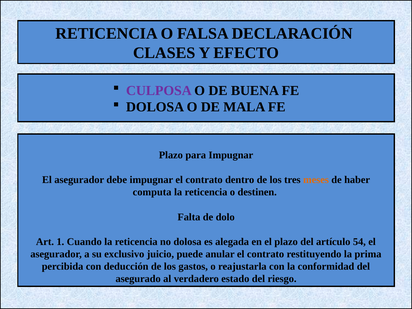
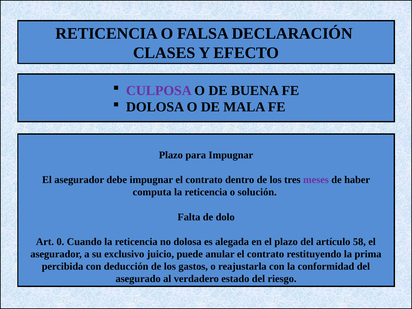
meses colour: orange -> purple
destinen: destinen -> solución
1: 1 -> 0
54: 54 -> 58
